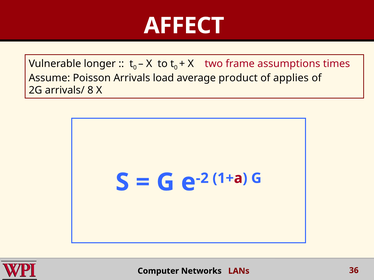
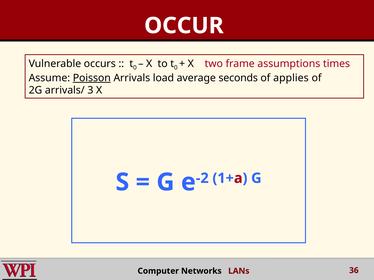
AFFECT: AFFECT -> OCCUR
longer: longer -> occurs
Poisson underline: none -> present
product: product -> seconds
8: 8 -> 3
